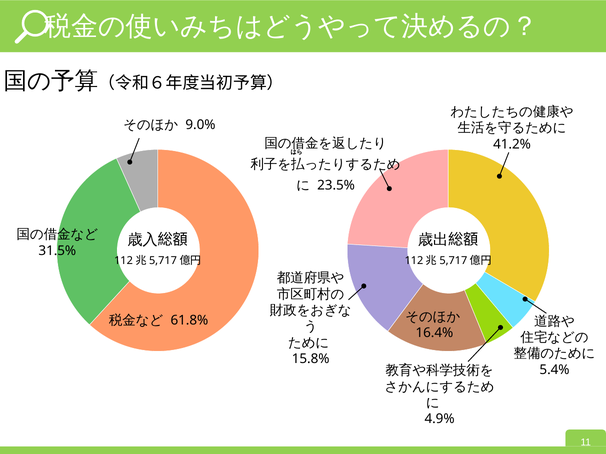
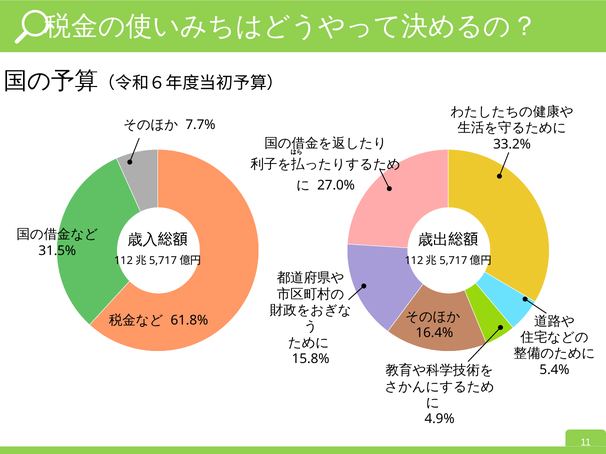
9.0%: 9.0% -> 7.7%
41.2%: 41.2% -> 33.2%
23.5%: 23.5% -> 27.0%
